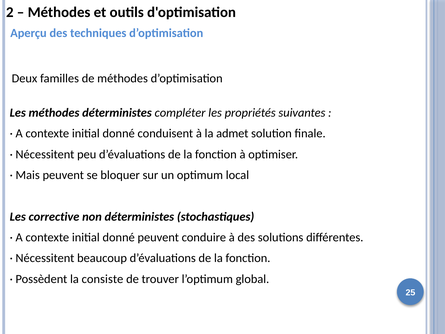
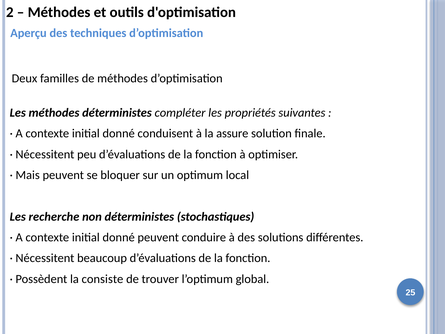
admet: admet -> assure
corrective: corrective -> recherche
